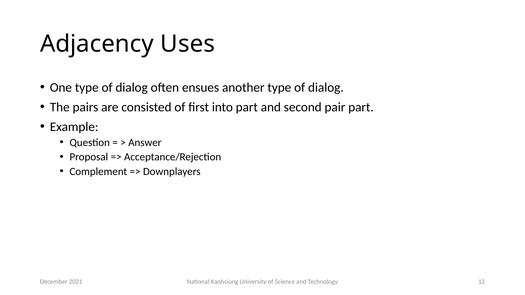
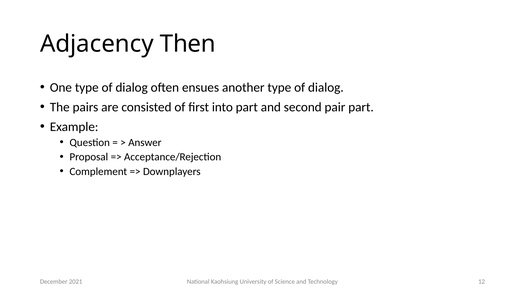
Uses: Uses -> Then
